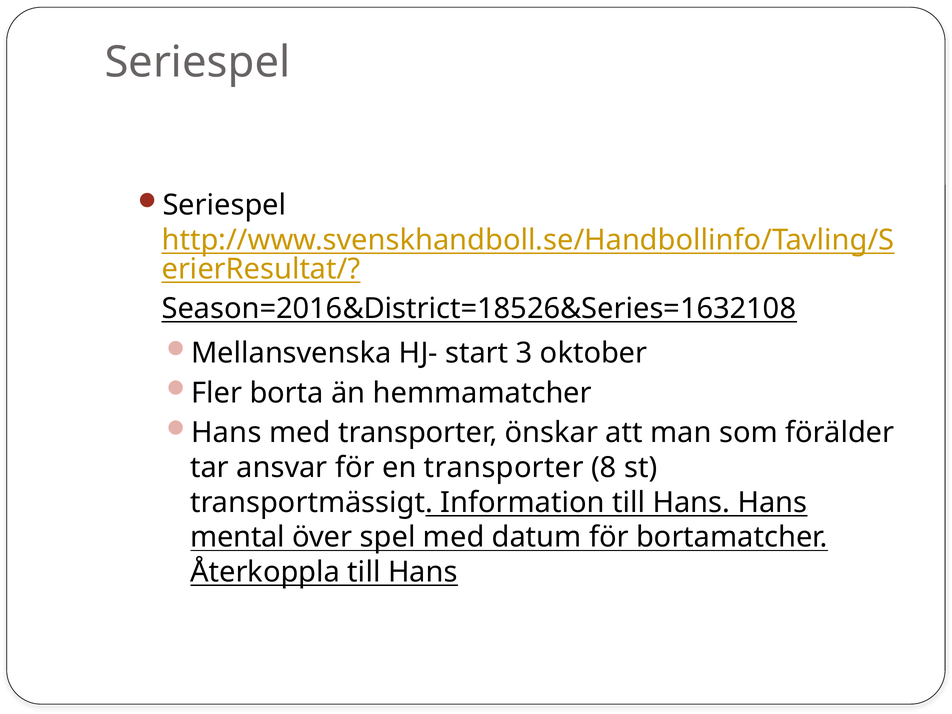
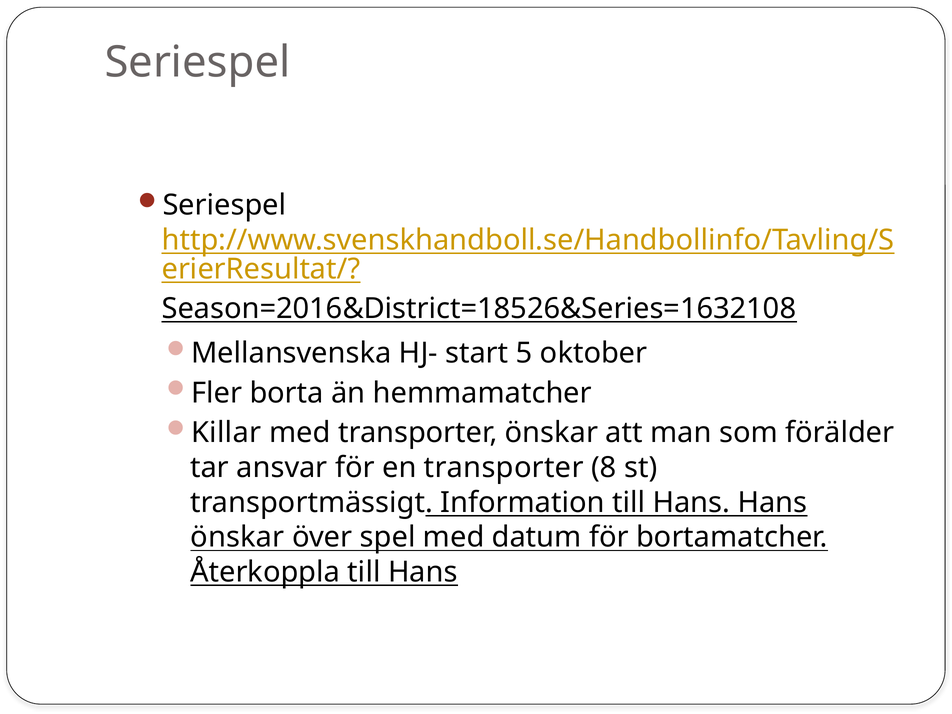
3: 3 -> 5
Hans at (226, 433): Hans -> Killar
mental at (238, 537): mental -> önskar
